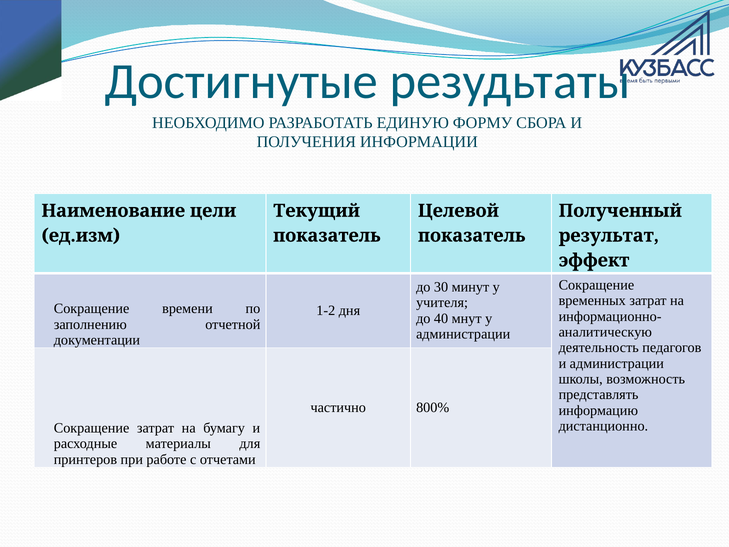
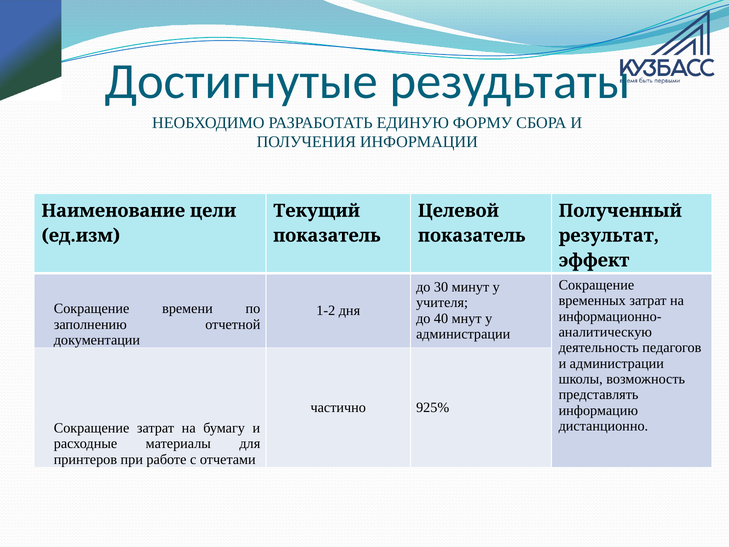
800%: 800% -> 925%
